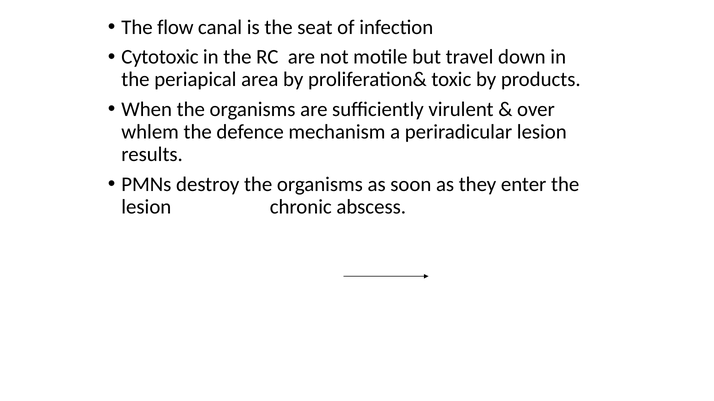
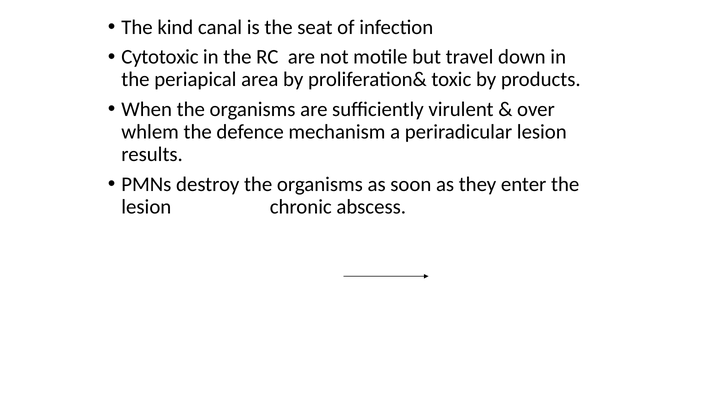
flow: flow -> kind
